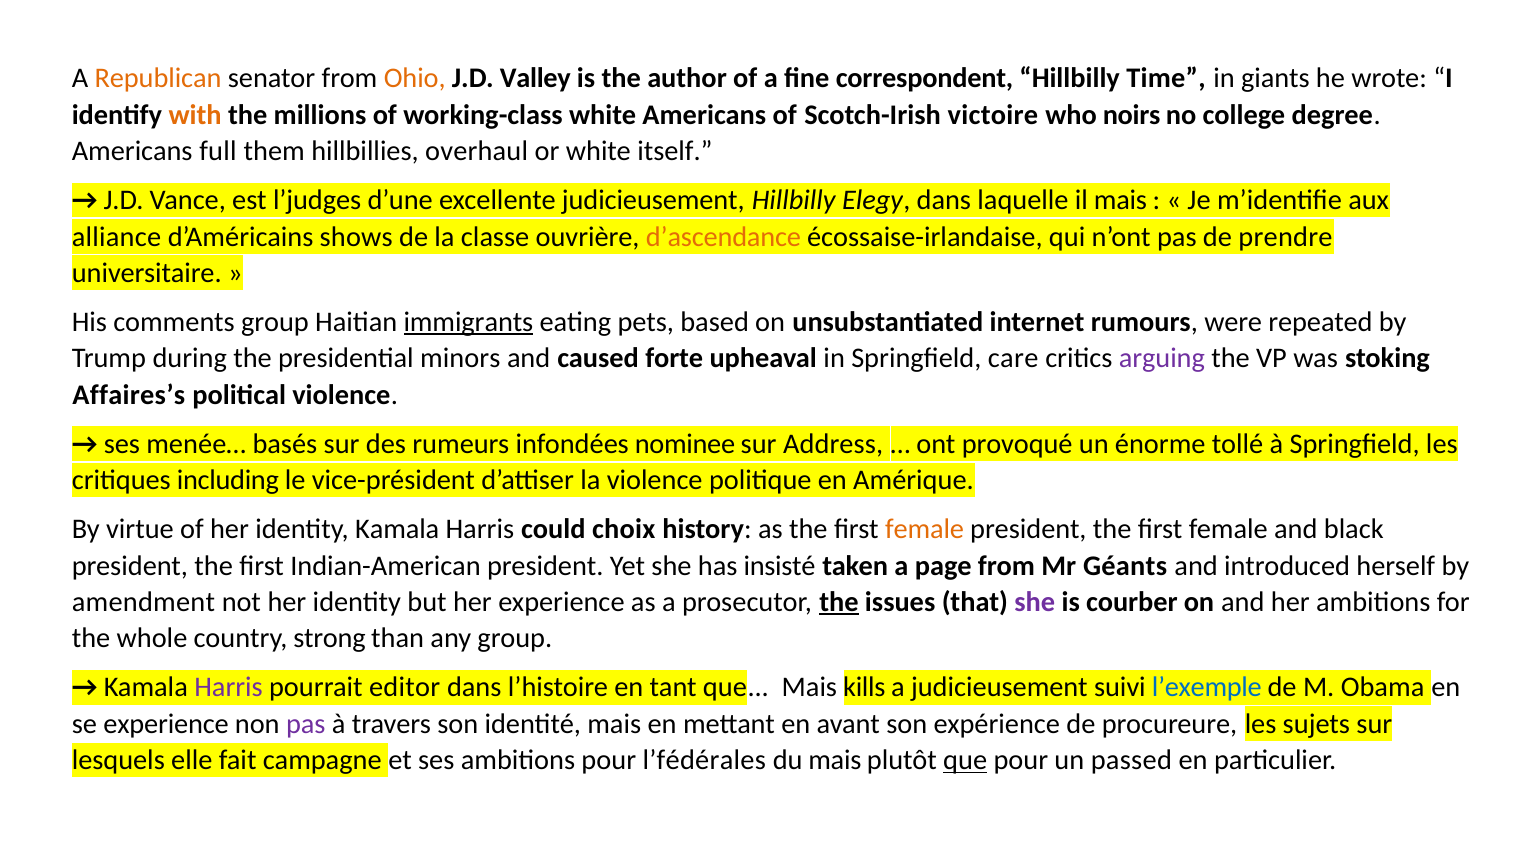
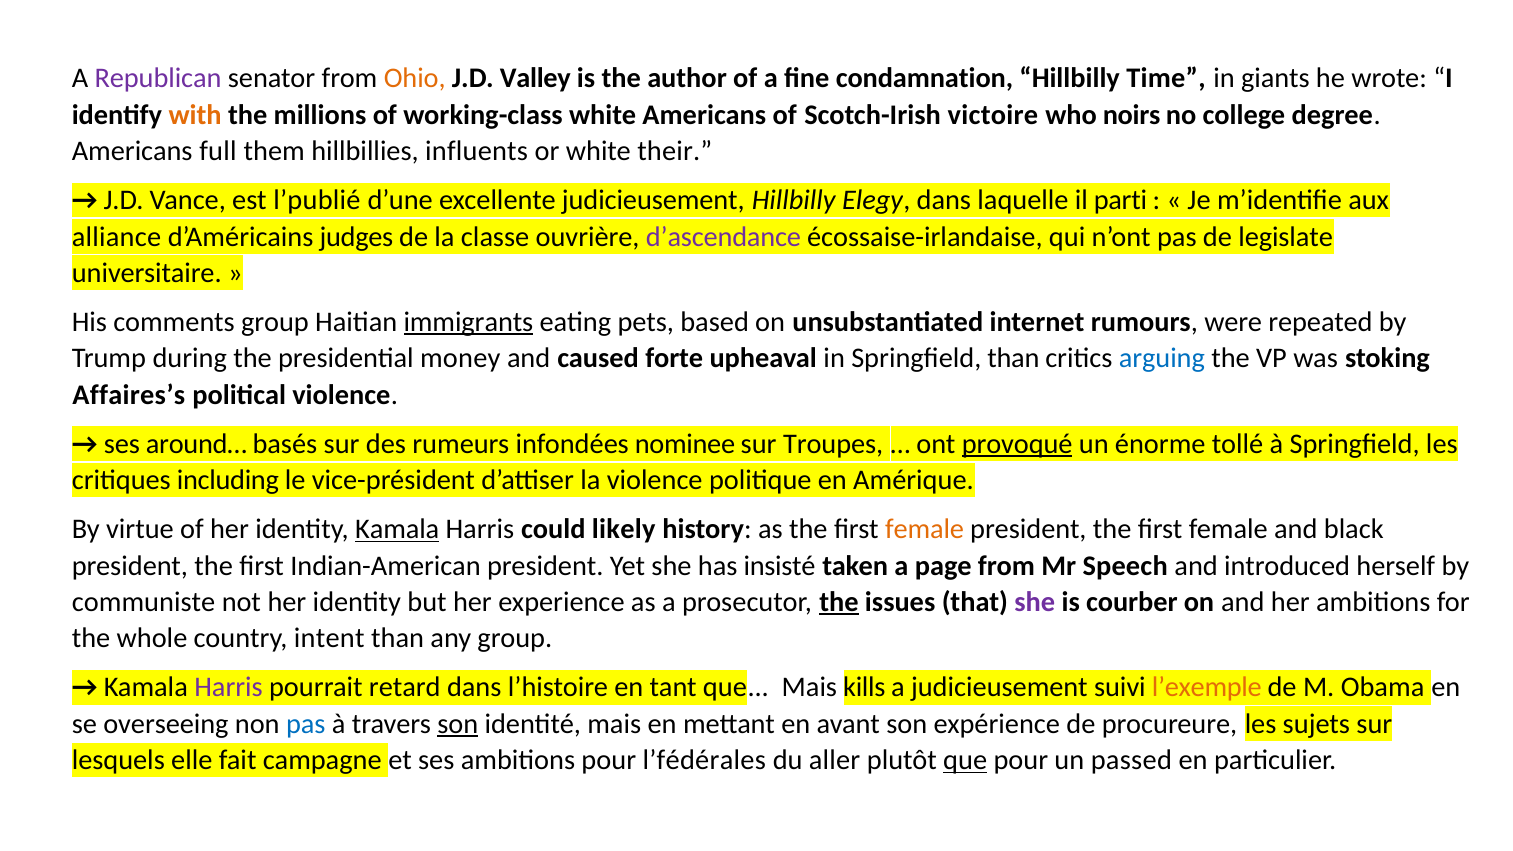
Republican colour: orange -> purple
correspondent: correspondent -> condamnation
overhaul: overhaul -> influents
itself: itself -> their
l’judges: l’judges -> l’publié
il mais: mais -> parti
shows: shows -> judges
d’ascendance colour: orange -> purple
prendre: prendre -> legislate
minors: minors -> money
Springfield care: care -> than
arguing colour: purple -> blue
menée…: menée… -> around…
Address: Address -> Troupes
provoqué underline: none -> present
Kamala at (397, 529) underline: none -> present
choix: choix -> likely
Géants: Géants -> Speech
amendment: amendment -> communiste
strong: strong -> intent
editor: editor -> retard
l’exemple colour: blue -> orange
se experience: experience -> overseeing
pas at (306, 724) colour: purple -> blue
son at (458, 724) underline: none -> present
du mais: mais -> aller
